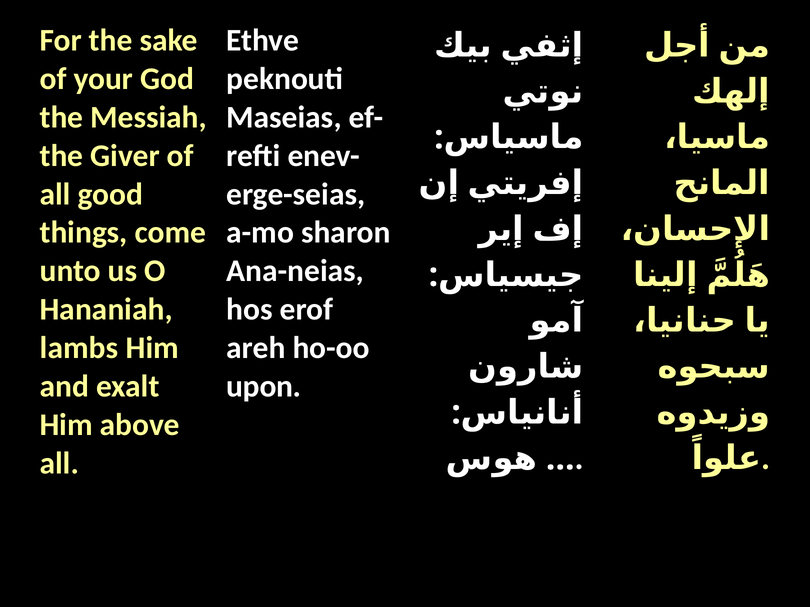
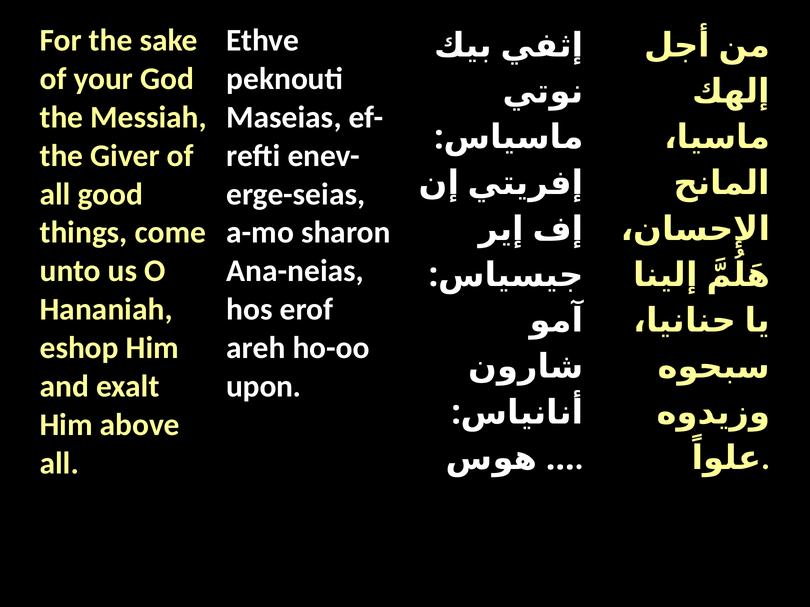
lambs: lambs -> eshop
